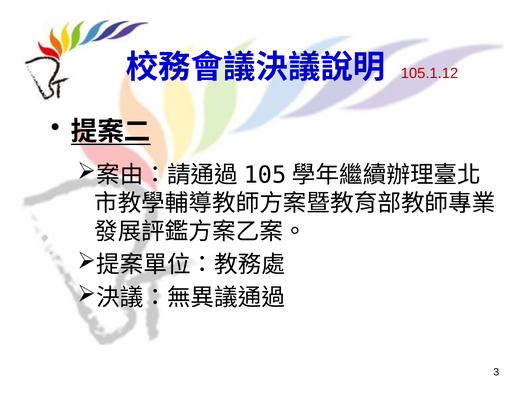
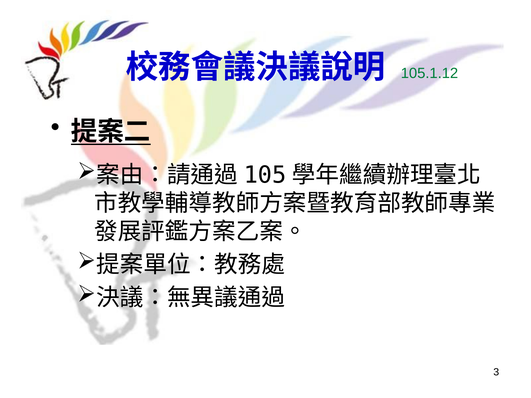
105.1.12 colour: red -> green
